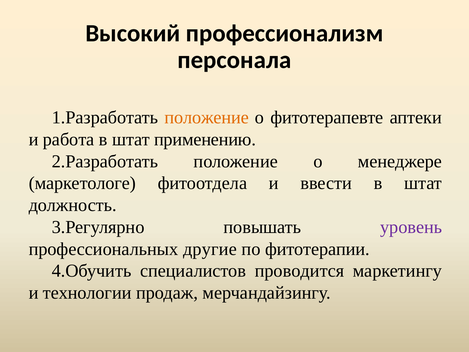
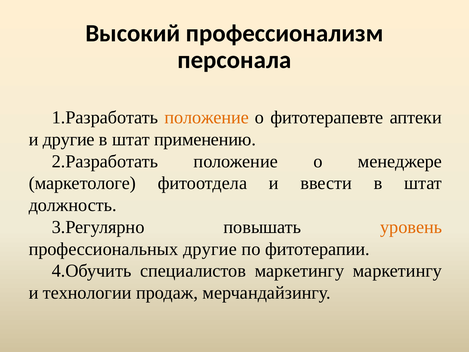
и работа: работа -> другие
уровень colour: purple -> orange
специалистов проводится: проводится -> маркетингу
